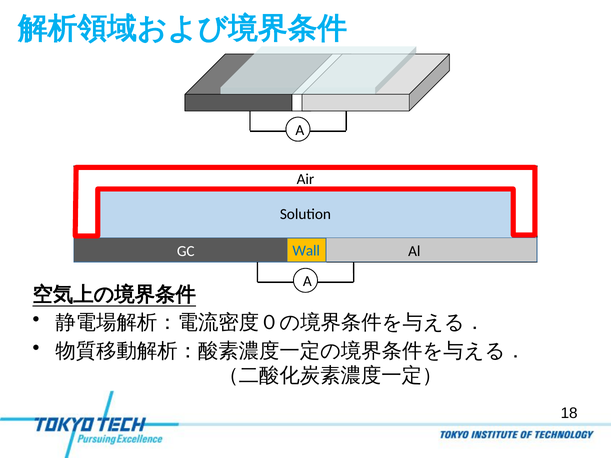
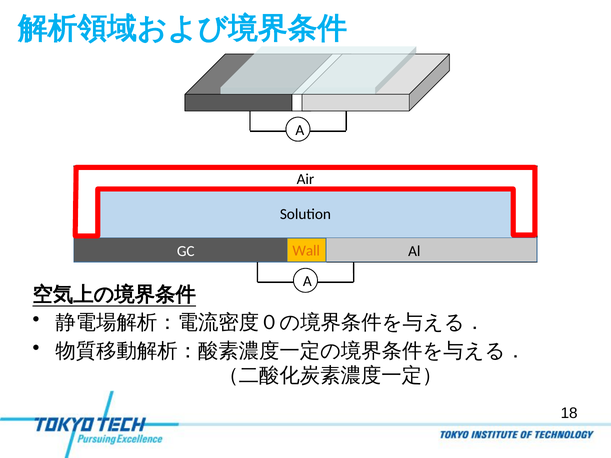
Wall colour: blue -> orange
